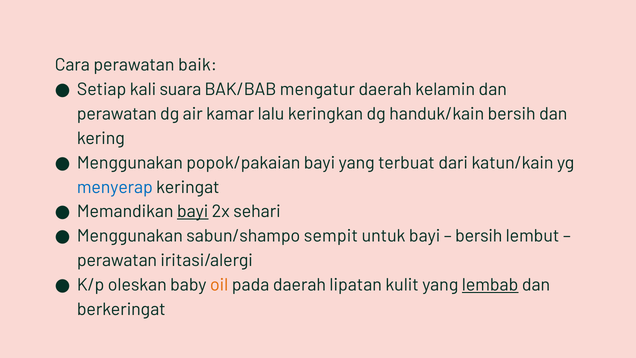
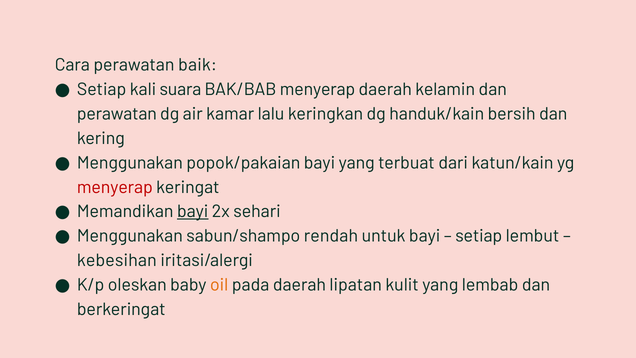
BAK/BAB mengatur: mengatur -> menyerap
menyerap at (115, 187) colour: blue -> red
sempit: sempit -> rendah
bersih at (479, 236): bersih -> setiap
perawatan at (117, 260): perawatan -> kebesihan
lembab underline: present -> none
